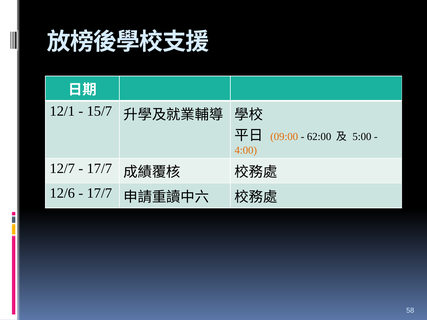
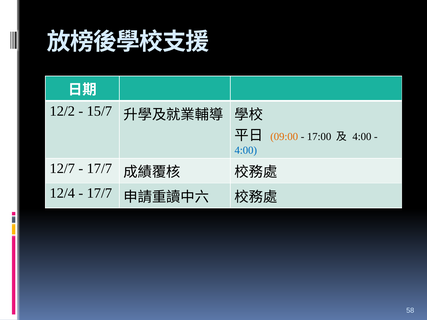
12/1: 12/1 -> 12/2
62:00: 62:00 -> 17:00
5:00 at (362, 137): 5:00 -> 4:00
4:00 at (246, 150) colour: orange -> blue
12/6: 12/6 -> 12/4
